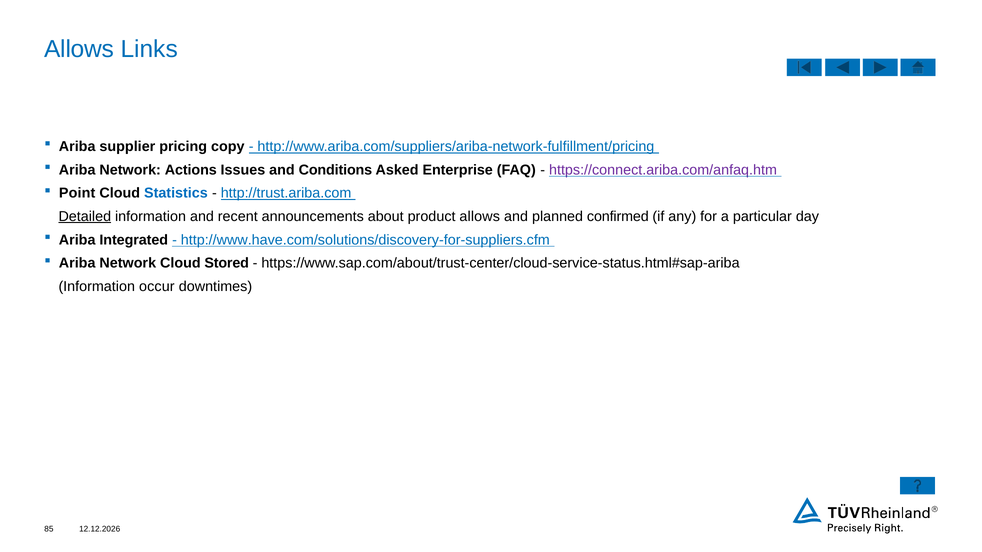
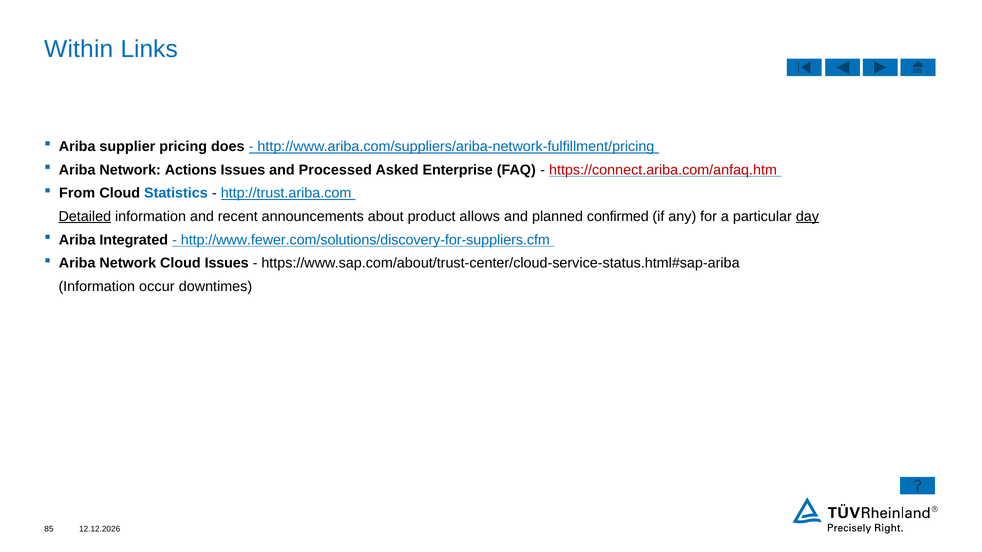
Allows at (79, 49): Allows -> Within
copy: copy -> does
Conditions: Conditions -> Processed
https://connect.ariba.com/anfaq.htm colour: purple -> red
Point: Point -> From
day underline: none -> present
http://www.have.com/solutions/discovery-for-suppliers.cfm: http://www.have.com/solutions/discovery-for-suppliers.cfm -> http://www.fewer.com/solutions/discovery-for-suppliers.cfm
Cloud Stored: Stored -> Issues
